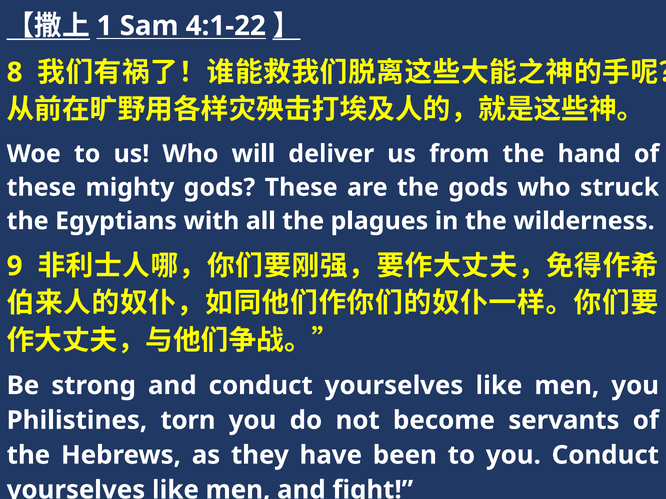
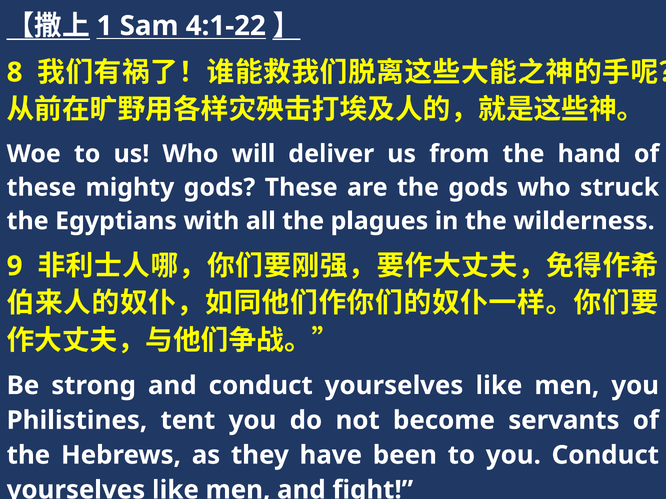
torn: torn -> tent
